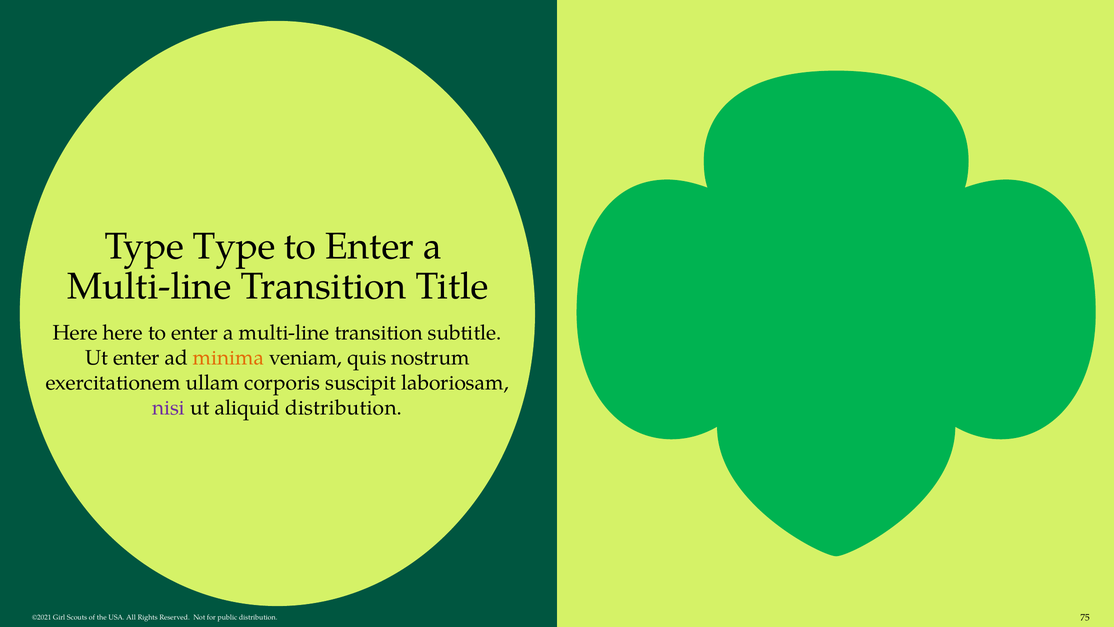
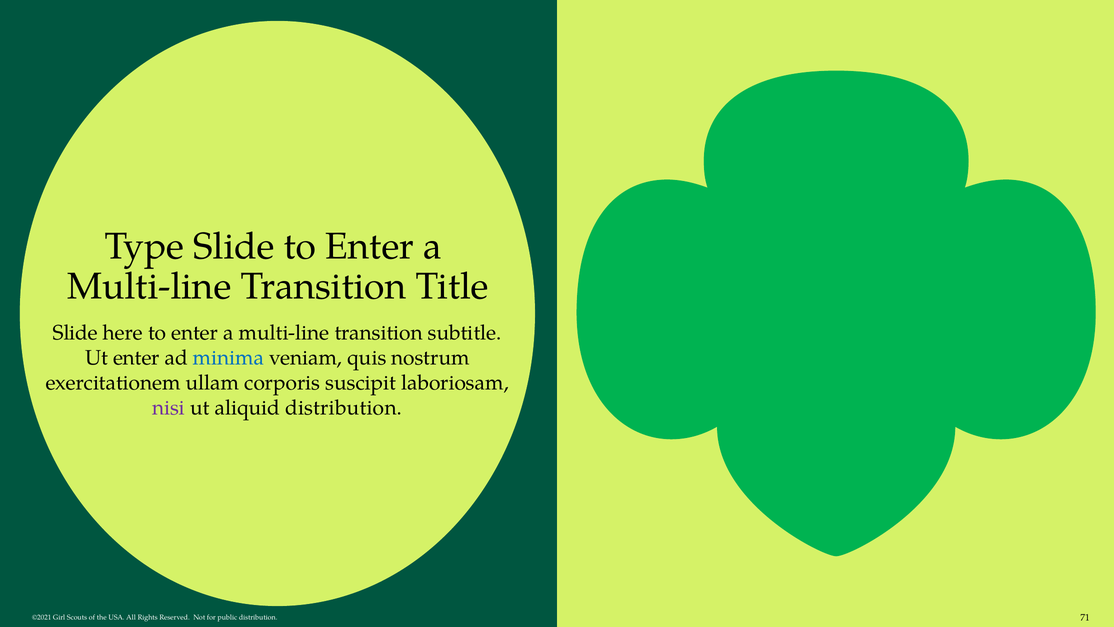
Type Type: Type -> Slide
Here at (75, 333): Here -> Slide
minima colour: orange -> blue
75: 75 -> 71
